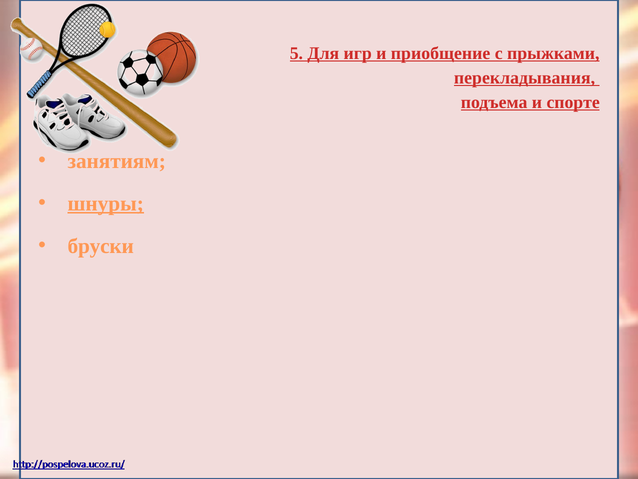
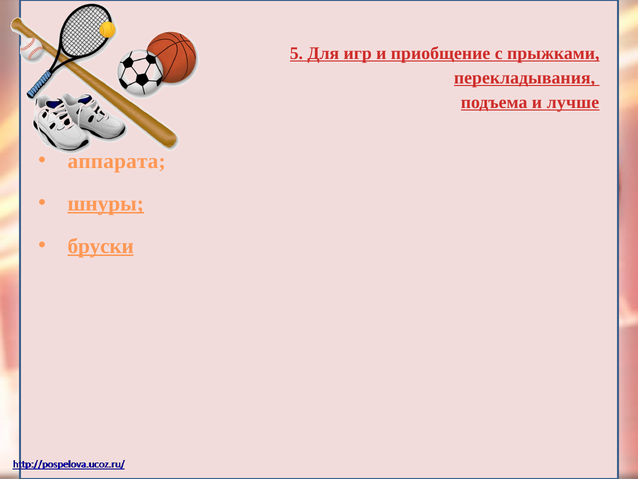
спорте: спорте -> лучше
занятиям: занятиям -> аппарата
бруски underline: none -> present
